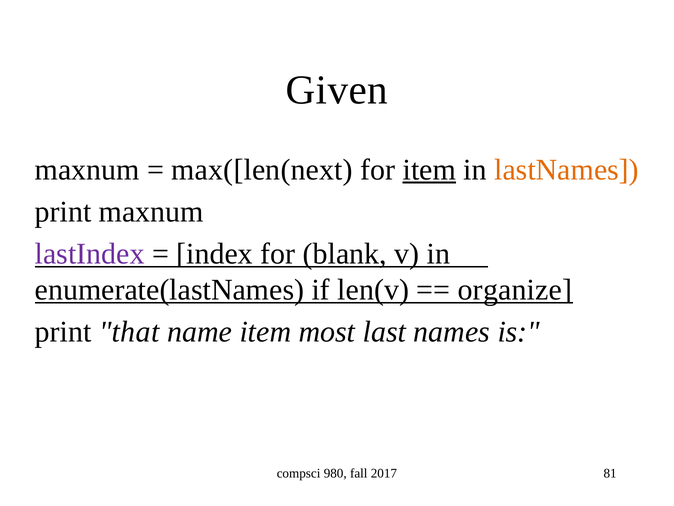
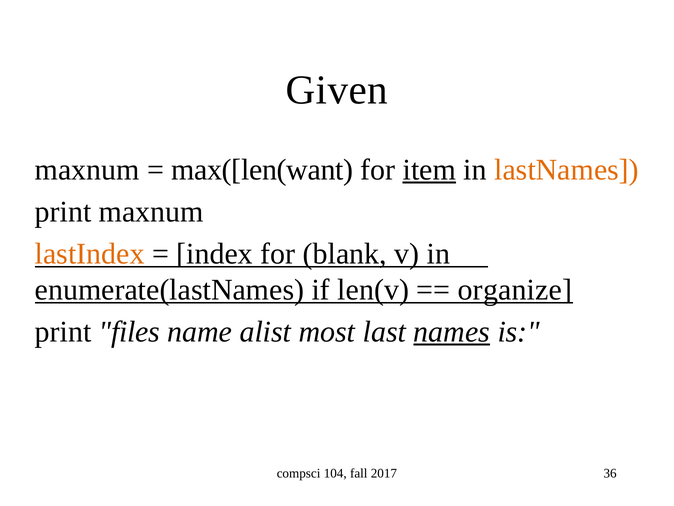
max([len(next: max([len(next -> max([len(want
lastIndex colour: purple -> orange
that: that -> files
name item: item -> alist
names underline: none -> present
980: 980 -> 104
81: 81 -> 36
